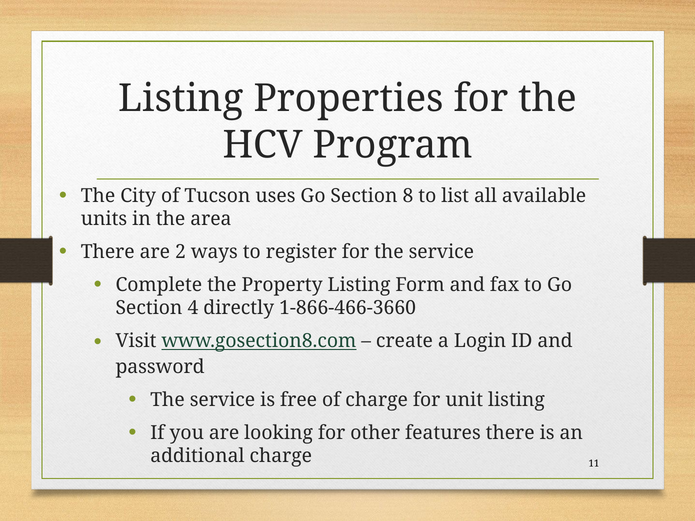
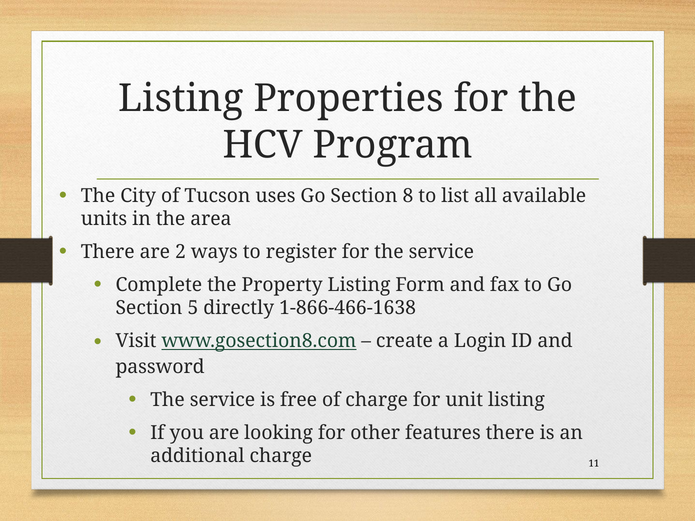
4: 4 -> 5
1-866-466-3660: 1-866-466-3660 -> 1-866-466-1638
